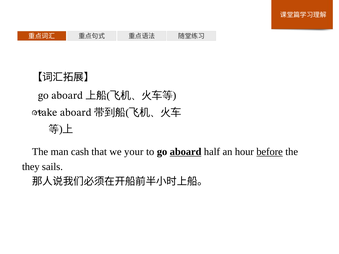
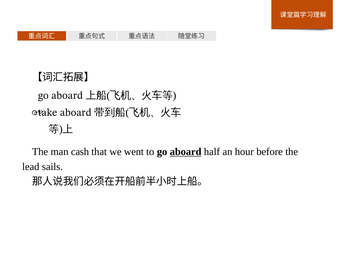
your: your -> went
before underline: present -> none
they: they -> lead
